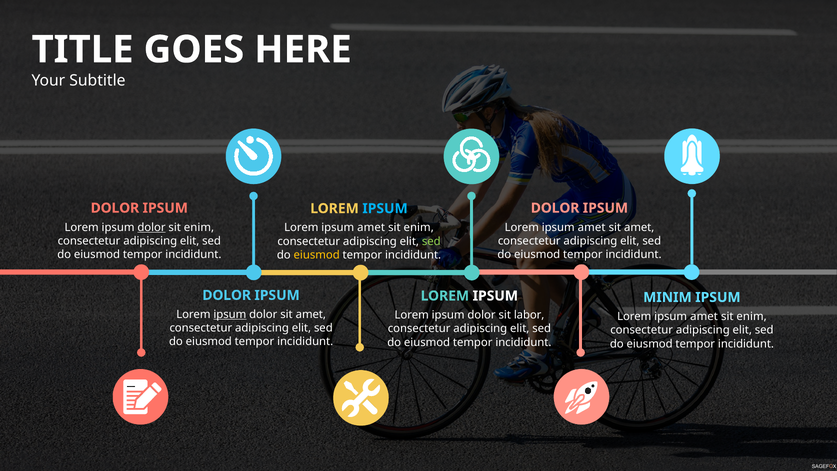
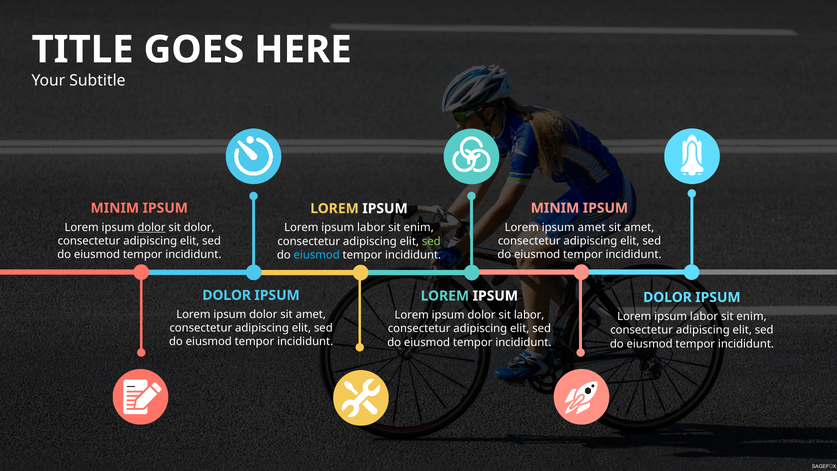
DOLOR at (115, 208): DOLOR -> MINIM
DOLOR at (555, 208): DOLOR -> MINIM
IPSUM at (385, 208) colour: light blue -> white
enim at (199, 227): enim -> dolor
amet at (371, 228): amet -> labor
eiusmod at (317, 255) colour: yellow -> light blue
MINIM at (667, 297): MINIM -> DOLOR
ipsum at (230, 314) underline: present -> none
amet at (704, 316): amet -> labor
